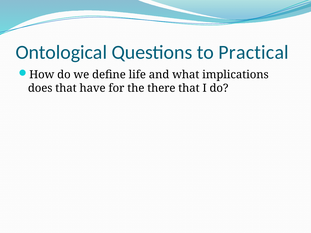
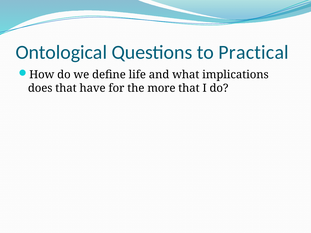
there: there -> more
